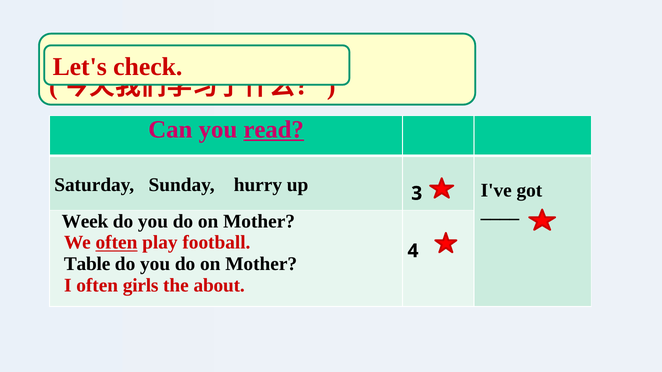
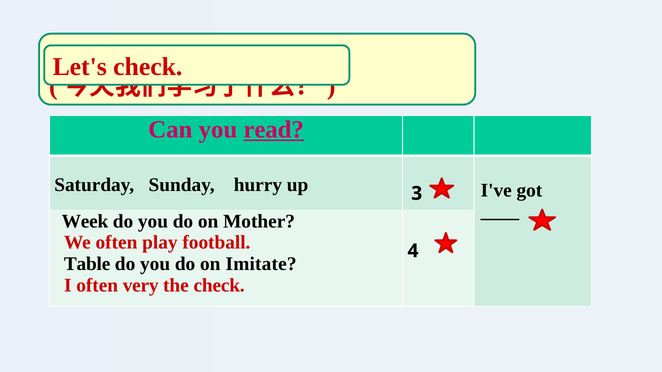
often at (116, 243) underline: present -> none
Mother at (261, 264): Mother -> Imitate
girls: girls -> very
the about: about -> check
